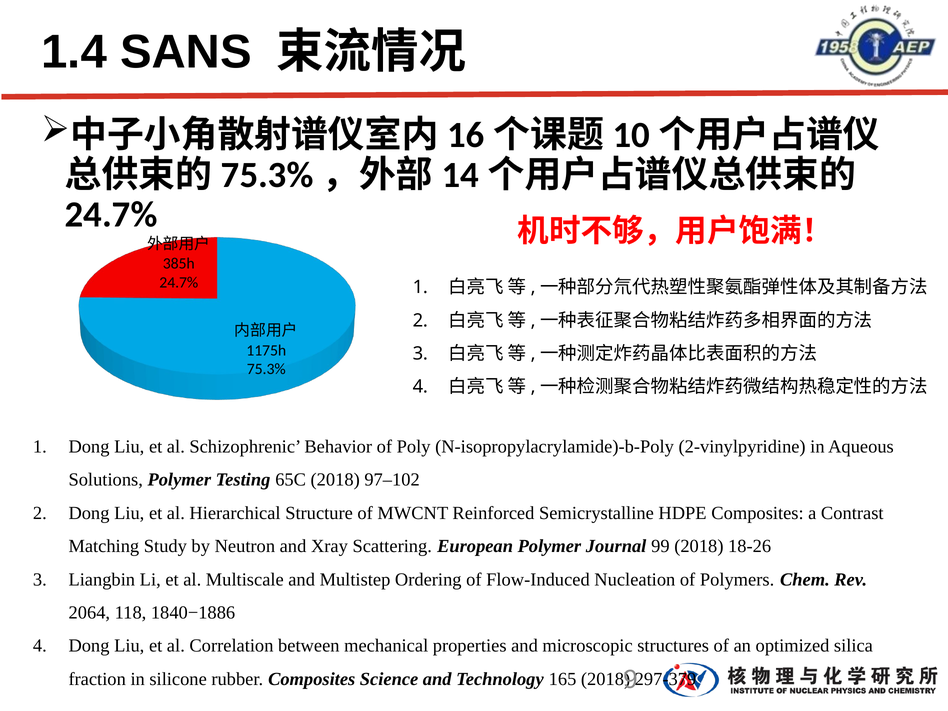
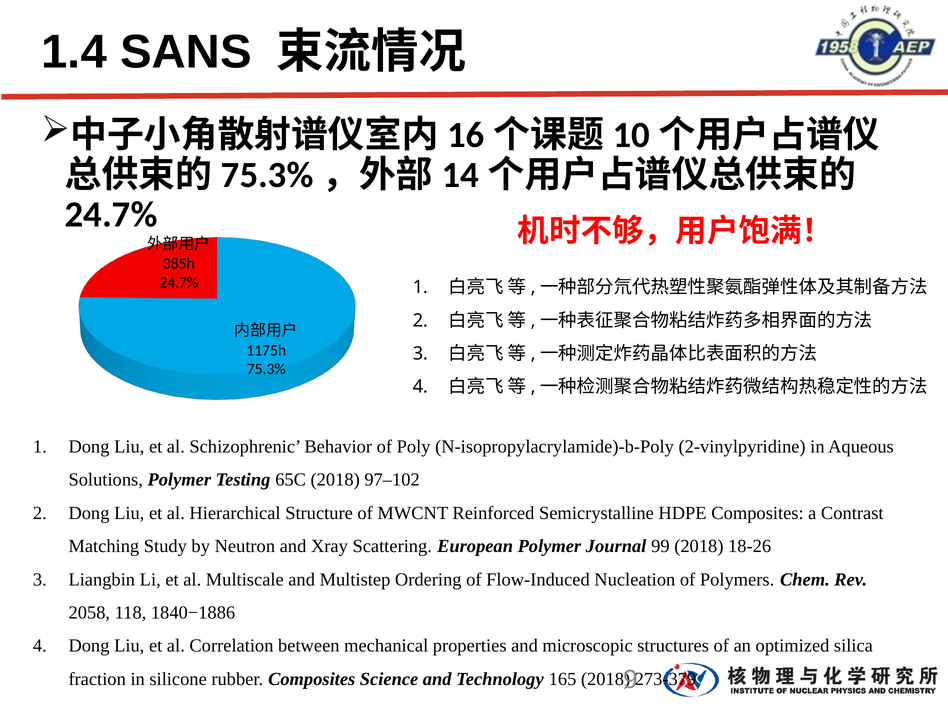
2064: 2064 -> 2058
297-379: 297-379 -> 273-379
